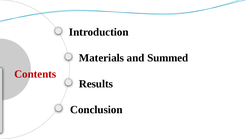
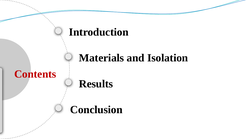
Summed: Summed -> Isolation
